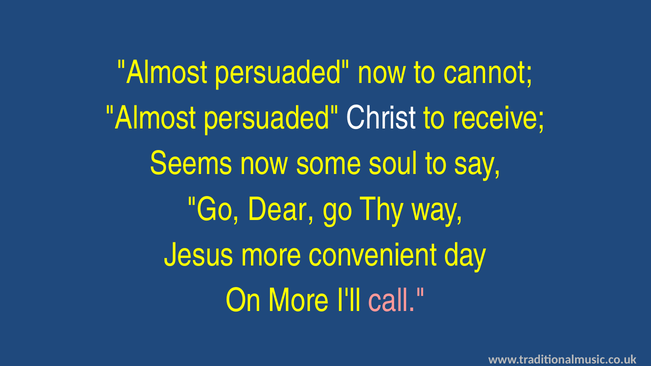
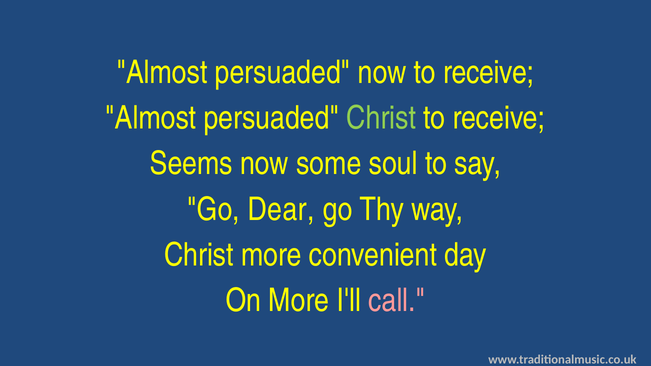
now to cannot: cannot -> receive
Christ at (381, 118) colour: white -> light green
Jesus at (199, 255): Jesus -> Christ
